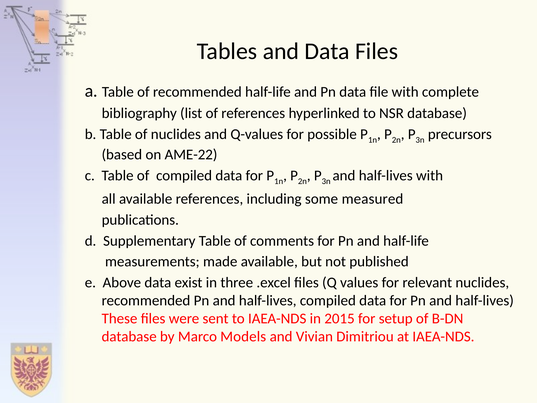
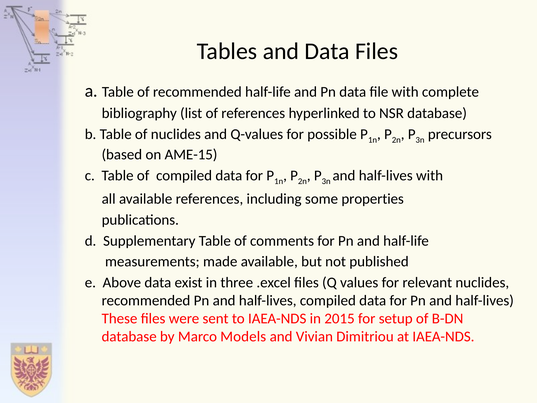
AME-22: AME-22 -> AME-15
measured: measured -> properties
